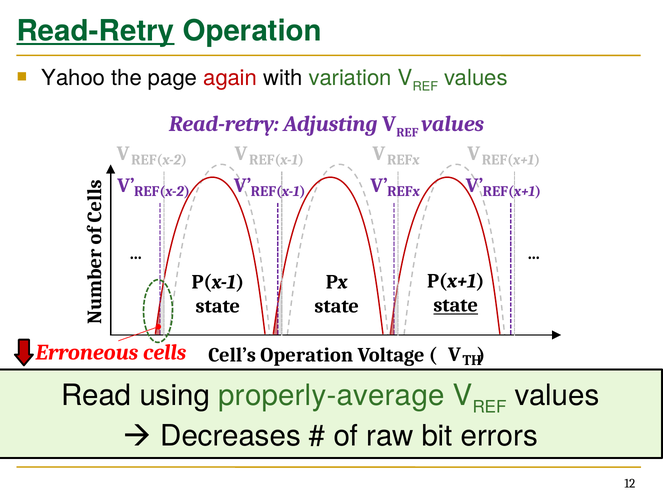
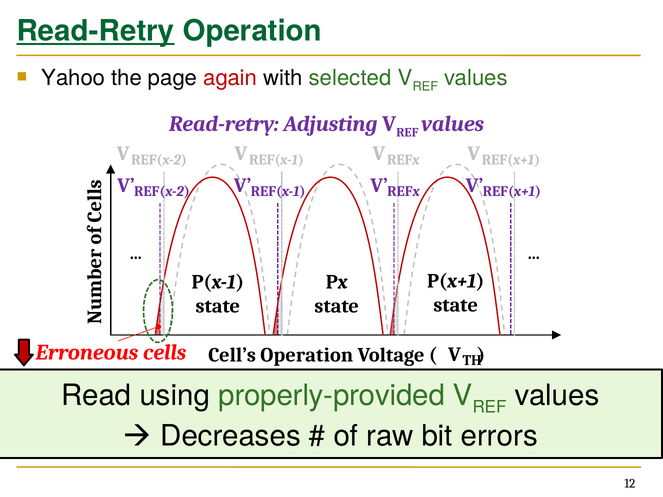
variation: variation -> selected
state at (456, 305) underline: present -> none
properly-average: properly-average -> properly-provided
